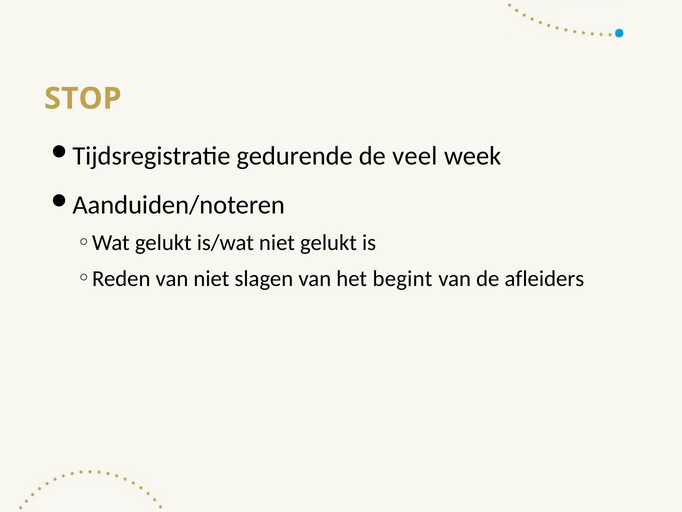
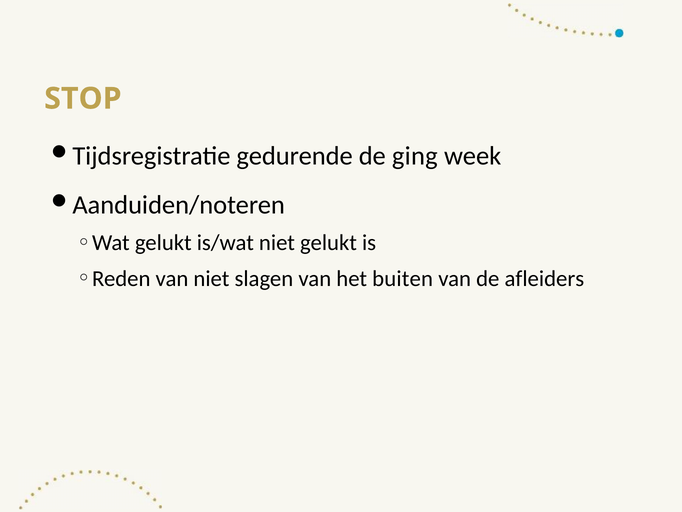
veel: veel -> ging
begint: begint -> buiten
